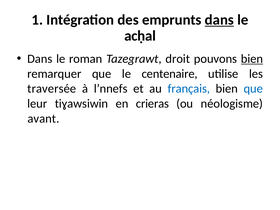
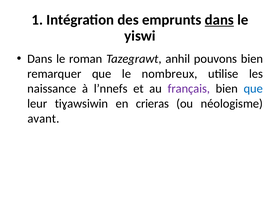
acḥal: acḥal -> yiswi
droit: droit -> anhil
bien at (252, 59) underline: present -> none
centenaire: centenaire -> nombreux
traversée: traversée -> naissance
français colour: blue -> purple
